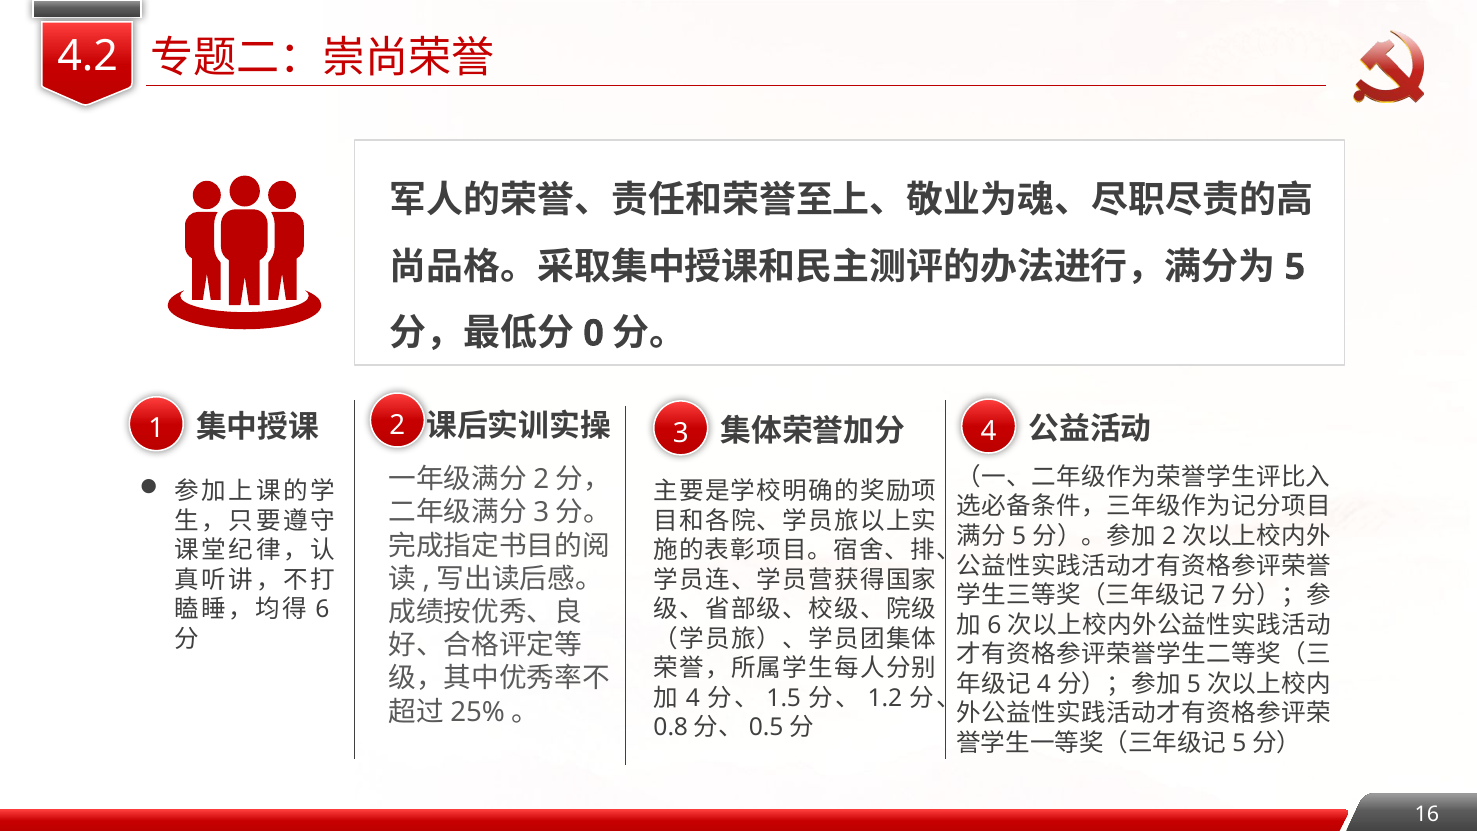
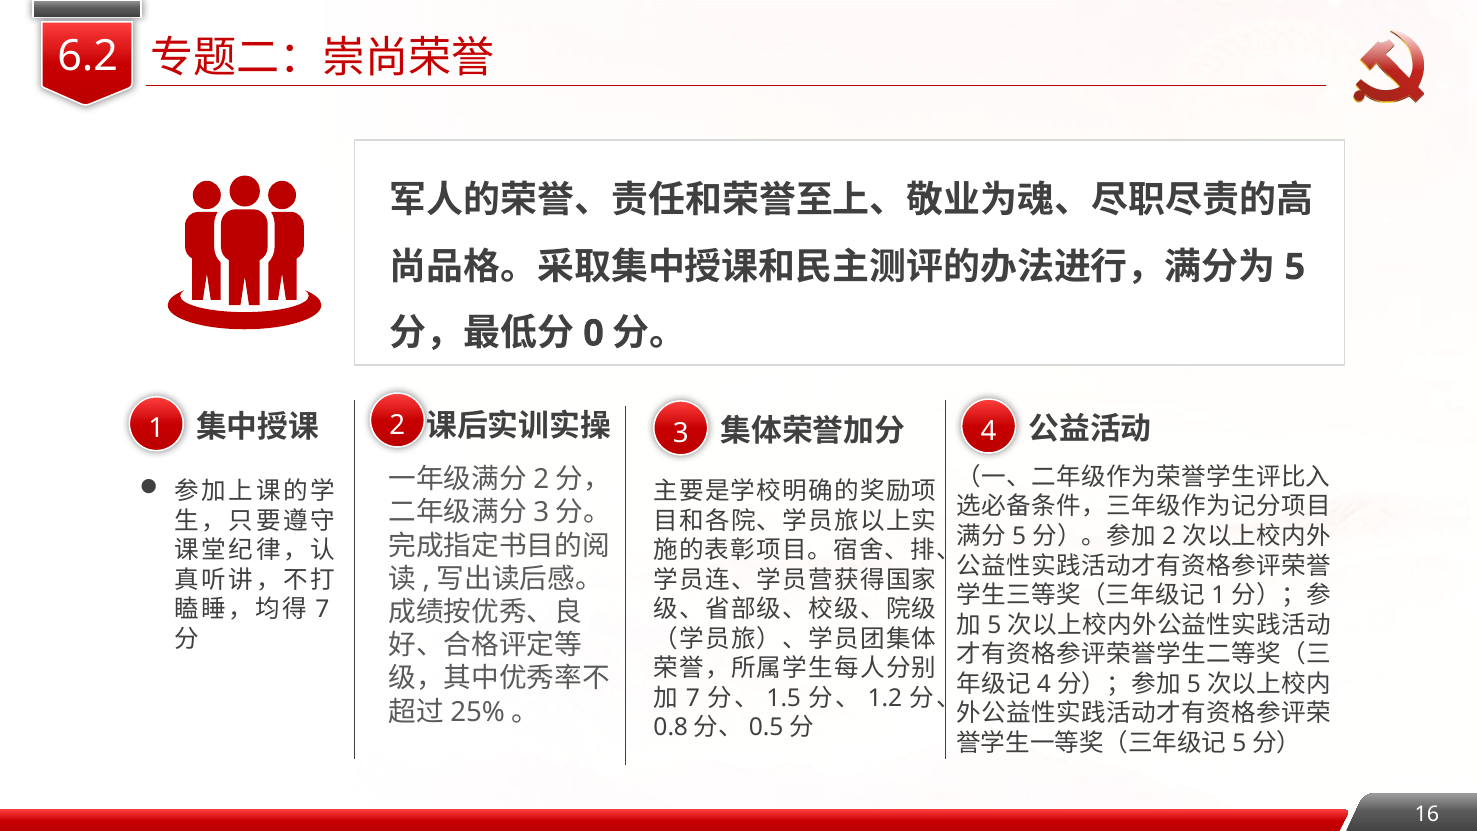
4.2: 4.2 -> 6.2
7 at (1218, 595): 7 -> 1
6 at (322, 609): 6 -> 7
6 at (994, 625): 6 -> 5
4 at (693, 698): 4 -> 7
